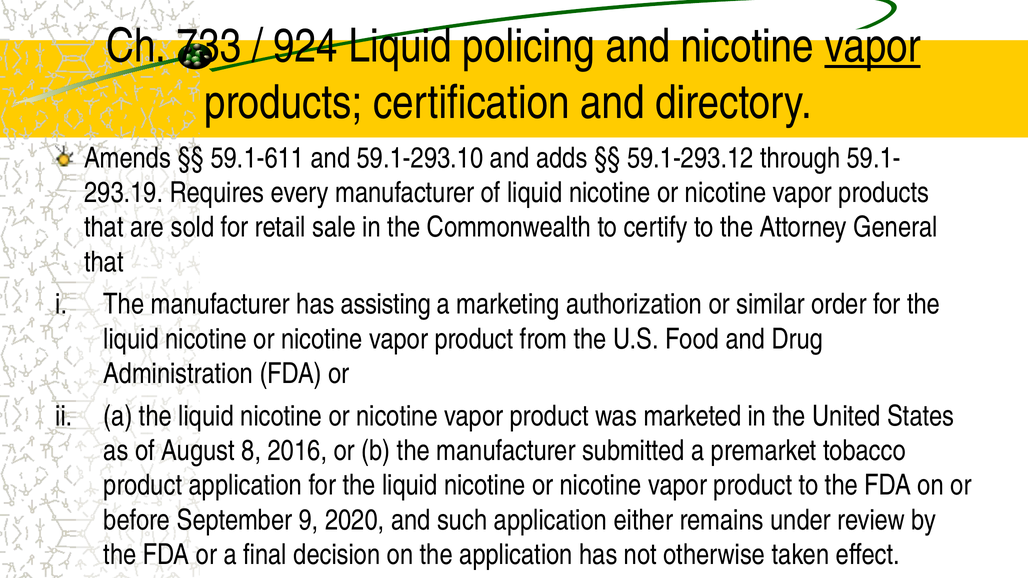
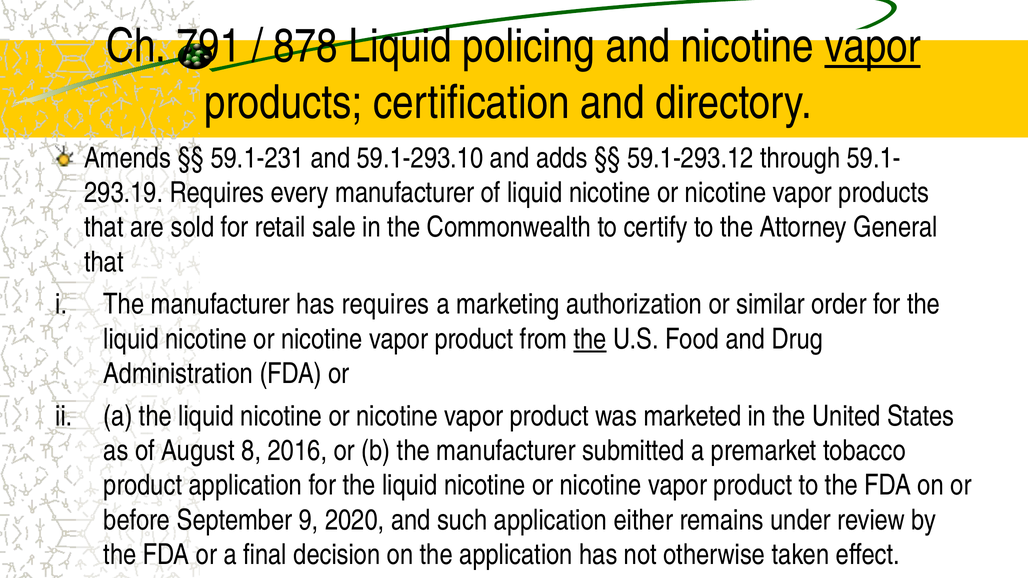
733: 733 -> 791
924: 924 -> 878
59.1-611: 59.1-611 -> 59.1-231
has assisting: assisting -> requires
the at (590, 339) underline: none -> present
